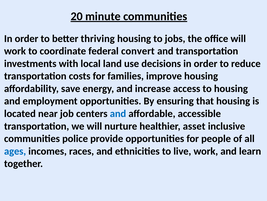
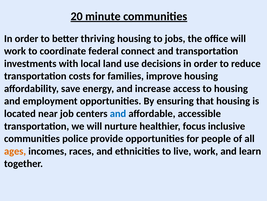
convert: convert -> connect
asset: asset -> focus
ages colour: blue -> orange
